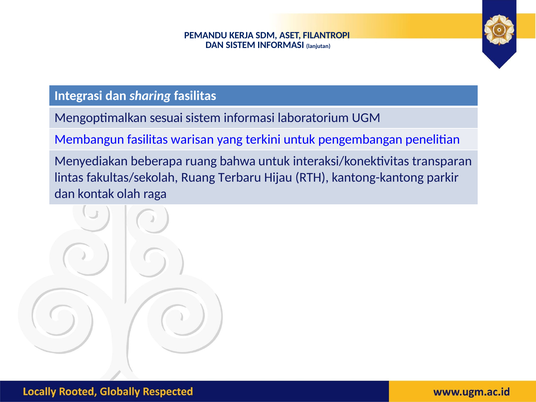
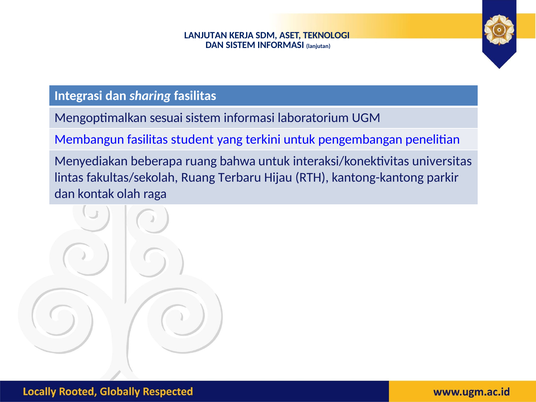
PEMANDU at (206, 35): PEMANDU -> LANJUTAN
FILANTROPI: FILANTROPI -> TEKNOLOGI
warisan: warisan -> student
transparan: transparan -> universitas
